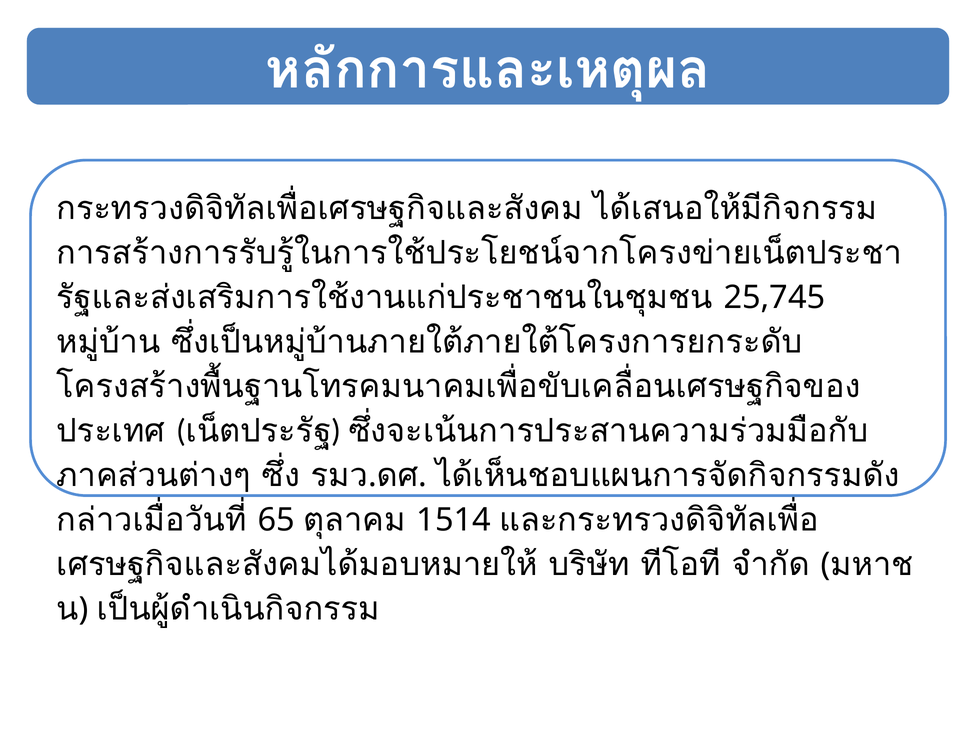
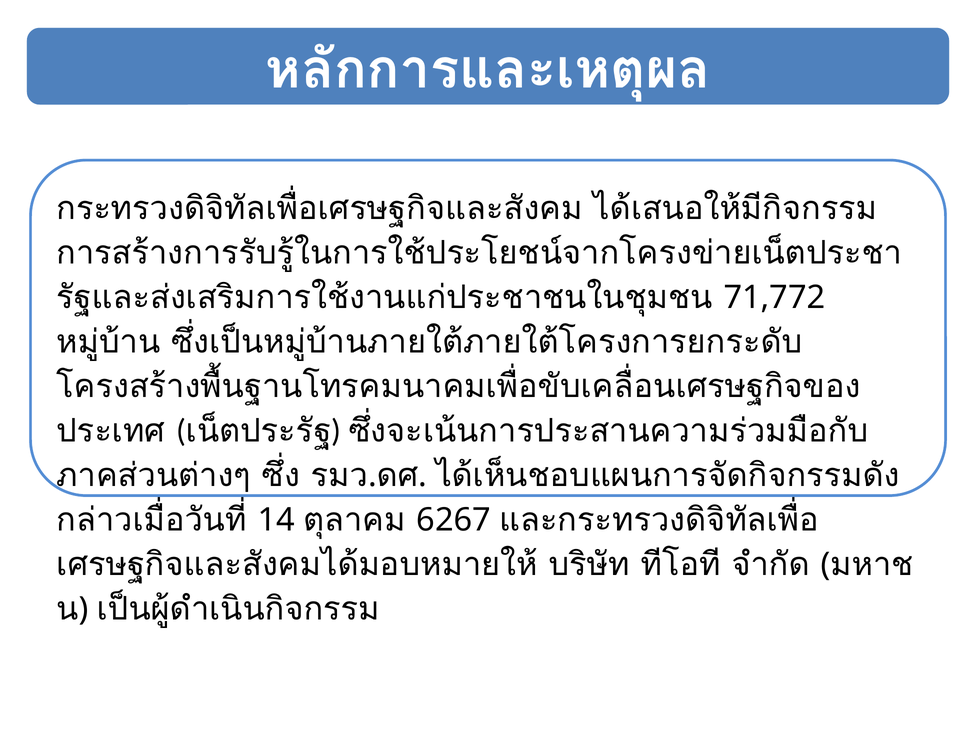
25,745: 25,745 -> 71,772
65: 65 -> 14
1514: 1514 -> 6267
